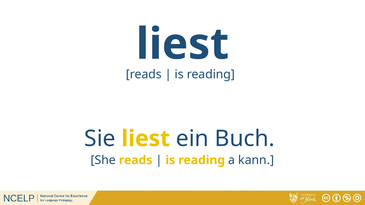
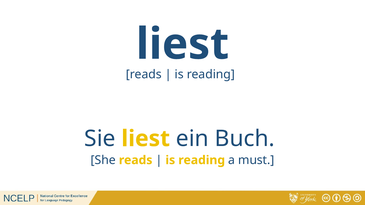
kann: kann -> must
